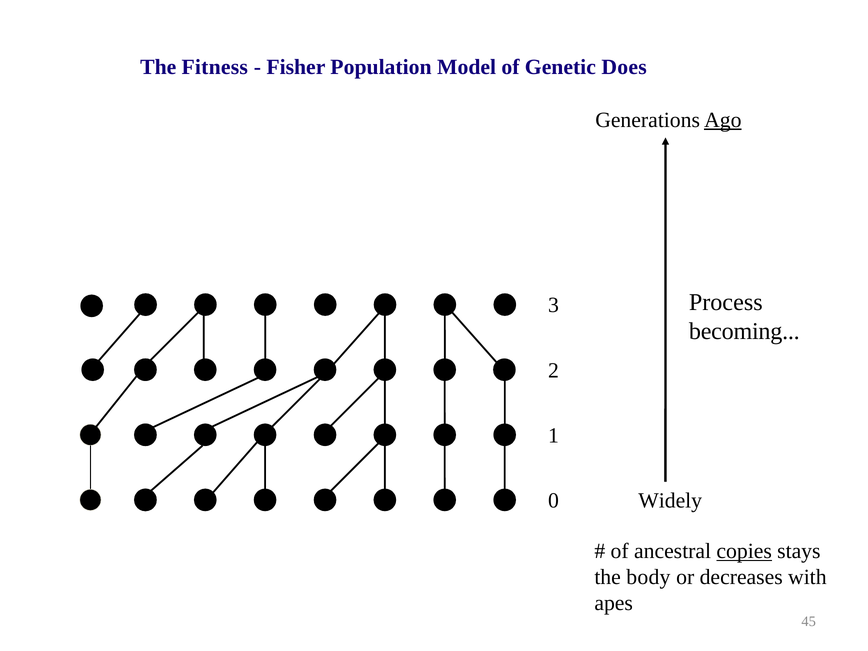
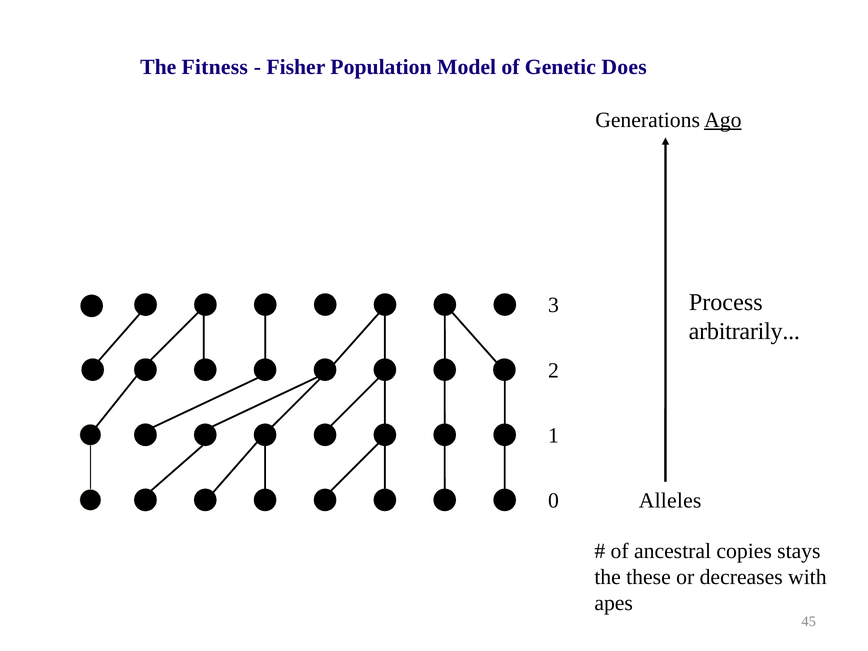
becoming: becoming -> arbitrarily
Widely: Widely -> Alleles
copies underline: present -> none
body: body -> these
